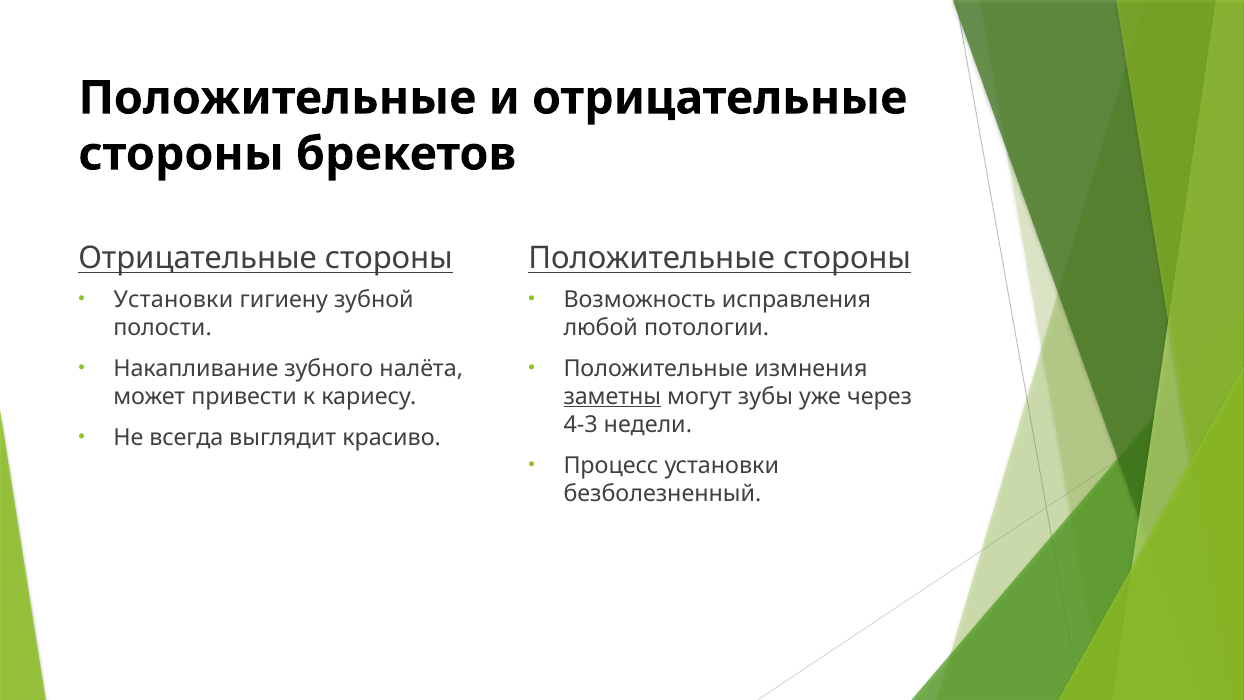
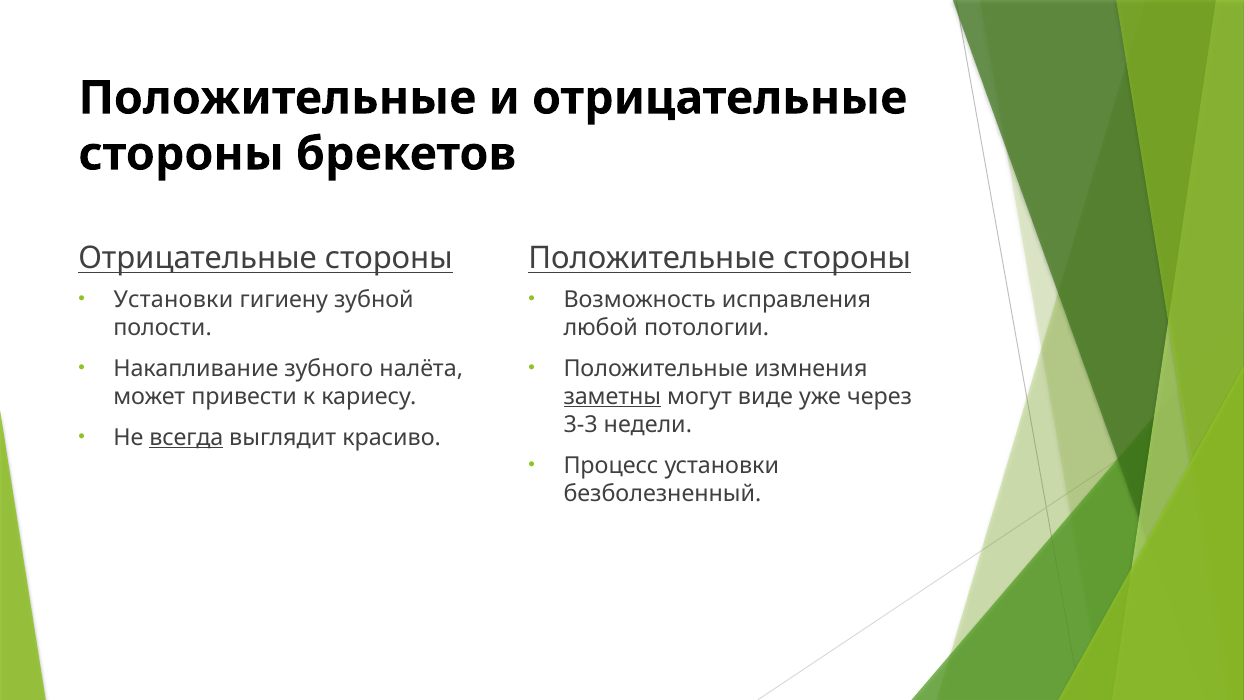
зубы: зубы -> виде
4-3: 4-3 -> 3-3
всегда underline: none -> present
